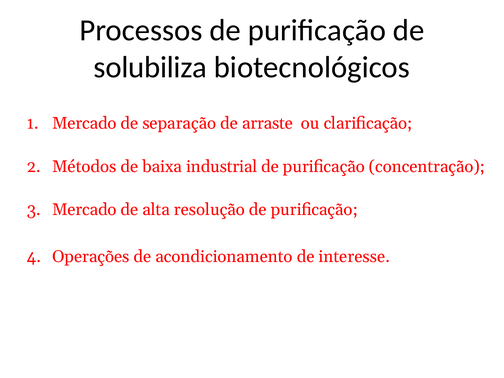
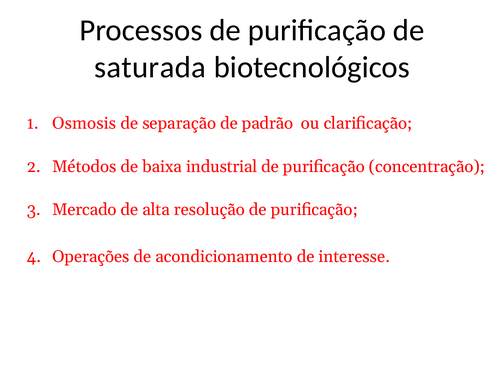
solubiliza: solubiliza -> saturada
Mercado at (84, 123): Mercado -> Osmosis
arraste: arraste -> padrão
